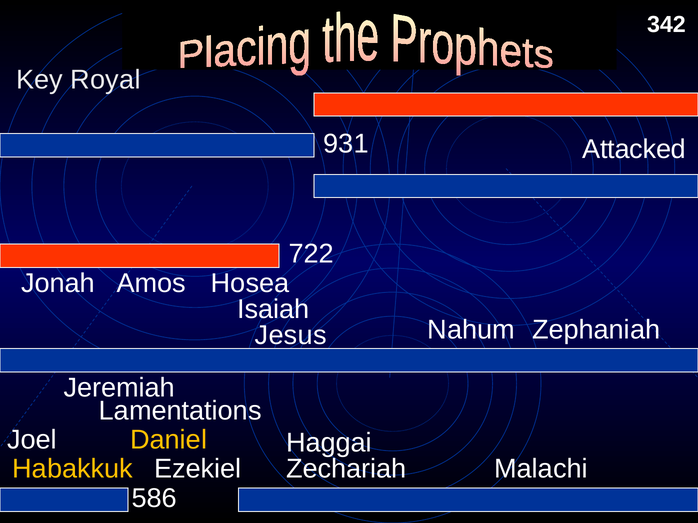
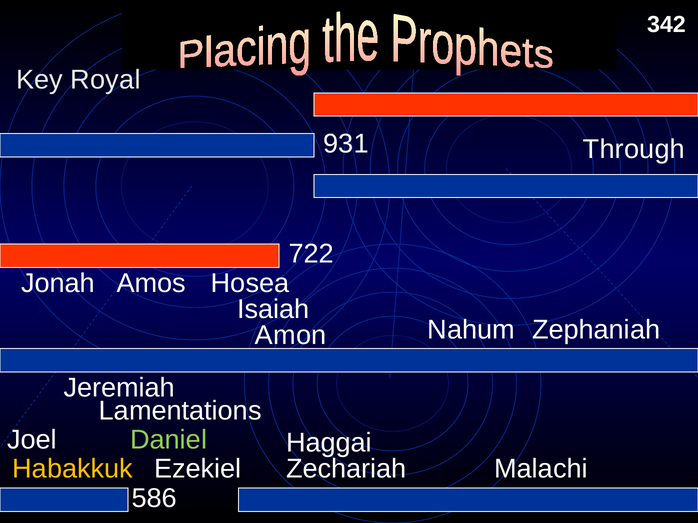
Attacked: Attacked -> Through
Jesus: Jesus -> Amon
Daniel colour: yellow -> light green
